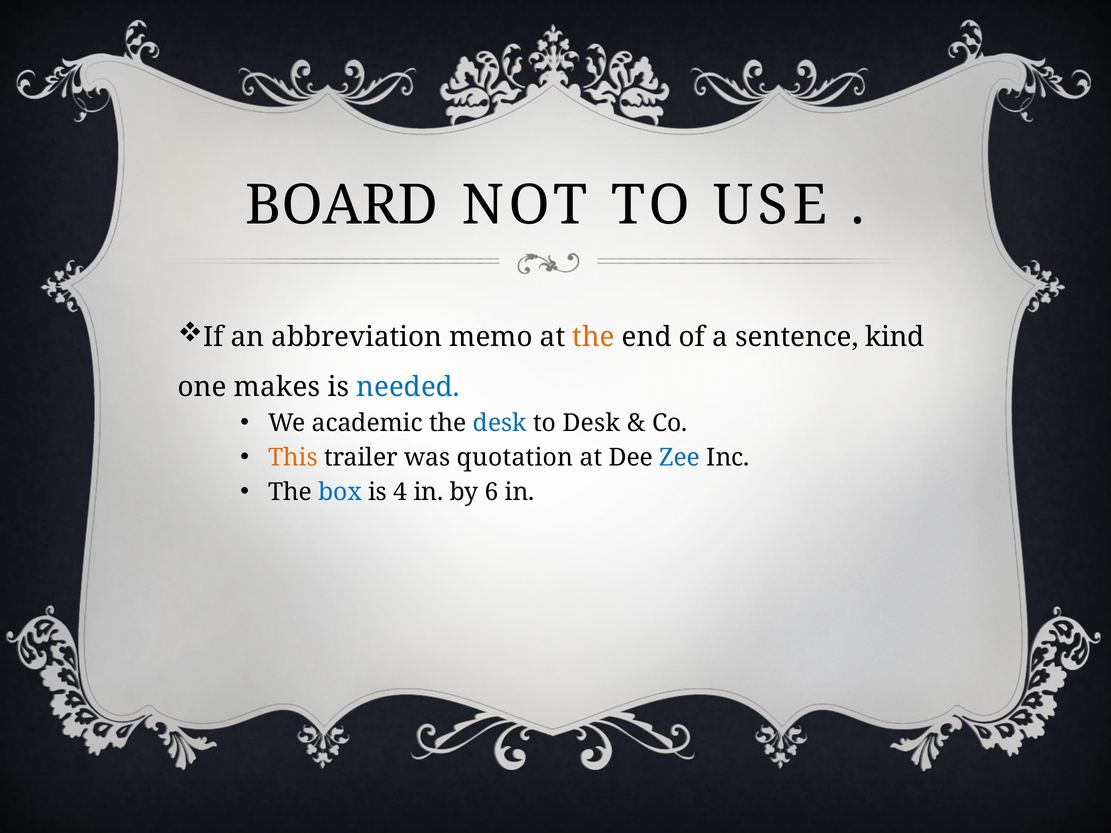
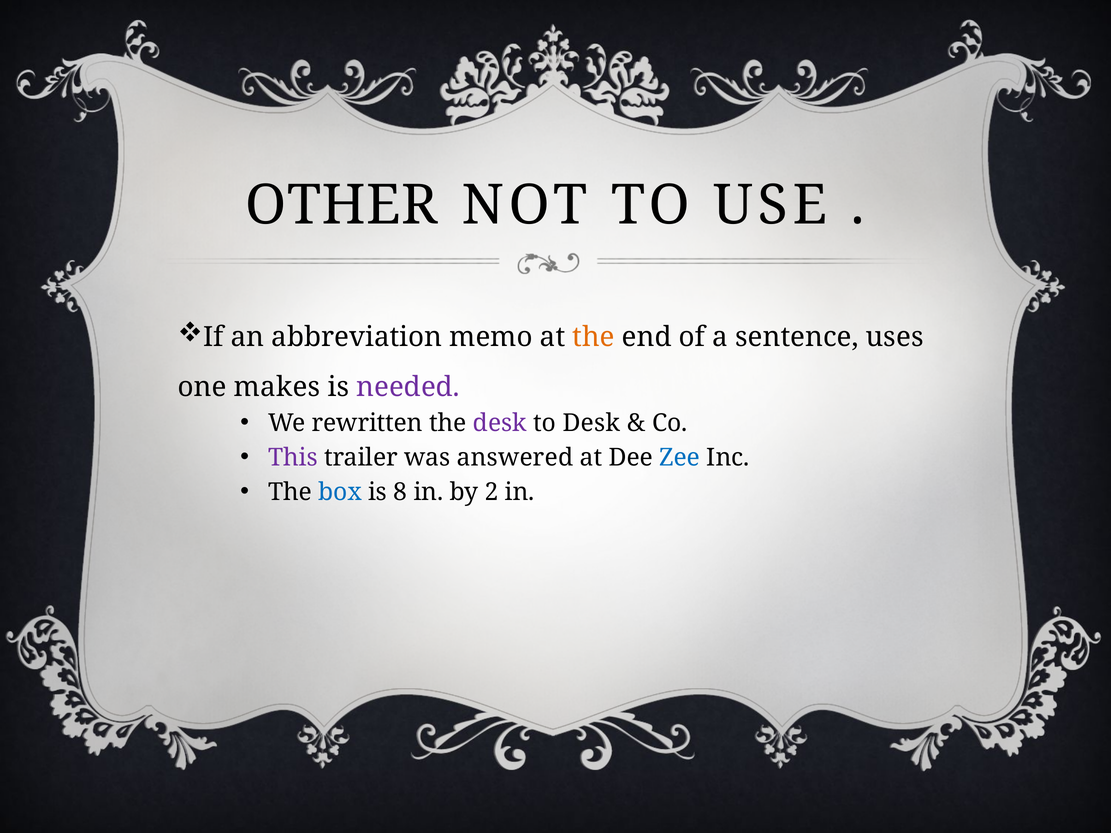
BOARD: BOARD -> OTHER
kind: kind -> uses
needed colour: blue -> purple
academic: academic -> rewritten
desk at (500, 423) colour: blue -> purple
This colour: orange -> purple
quotation: quotation -> answered
4: 4 -> 8
6: 6 -> 2
